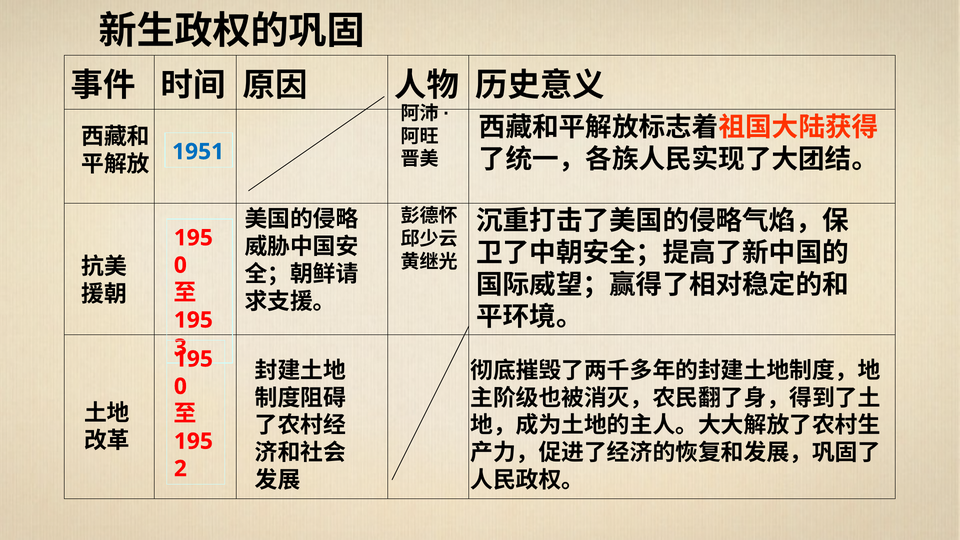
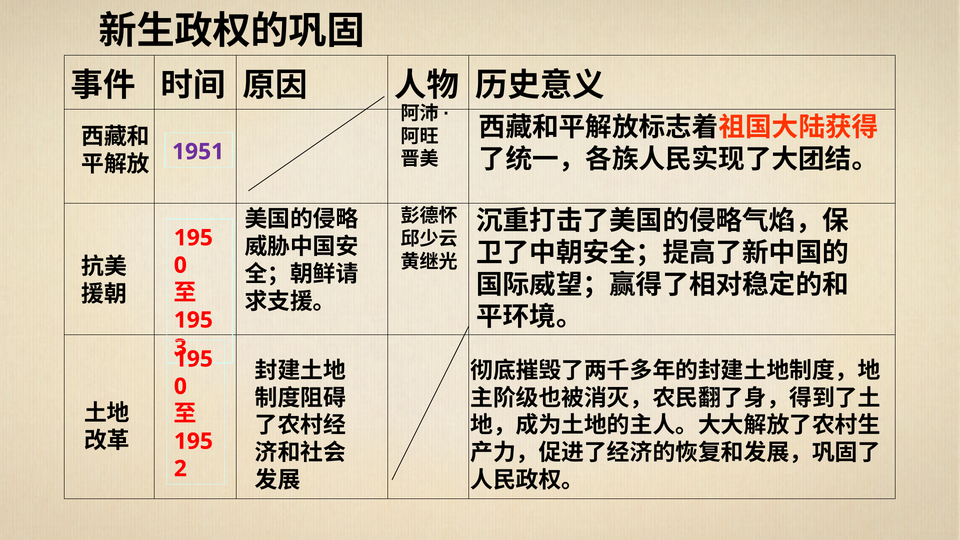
1951 colour: blue -> purple
